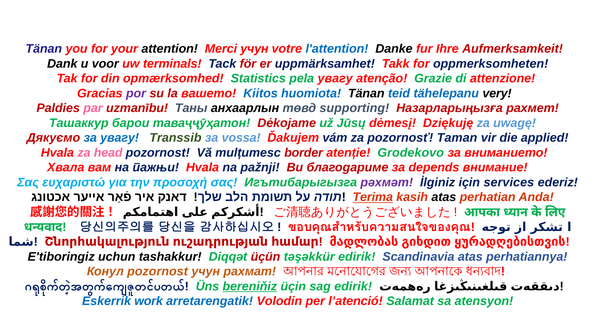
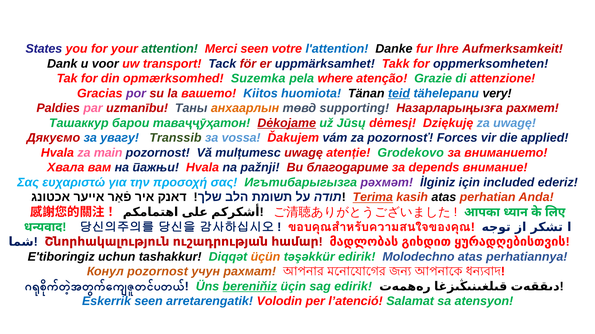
Tänan at (44, 49): Tänan -> States
attention colour: black -> green
Merci учун: учун -> seen
terminals: terminals -> transport
Statistics: Statistics -> Suzemka
pela увагу: увагу -> where
teid underline: none -> present
анхаарлын colour: black -> orange
Dėkojame underline: none -> present
Taman: Taman -> Forces
head: head -> main
mulțumesc border: border -> uwagę
services: services -> included
üçün colour: red -> orange
Scandinavia: Scandinavia -> Molodechno
Eskerrik work: work -> seen
